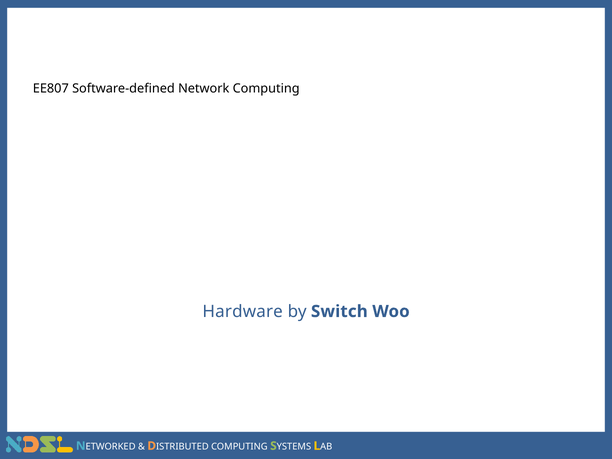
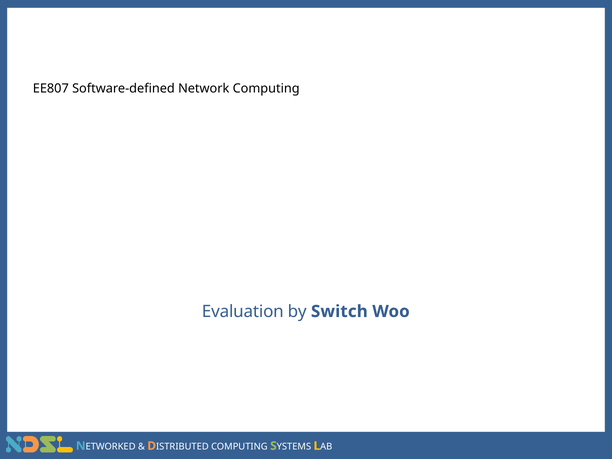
Hardware: Hardware -> Evaluation
